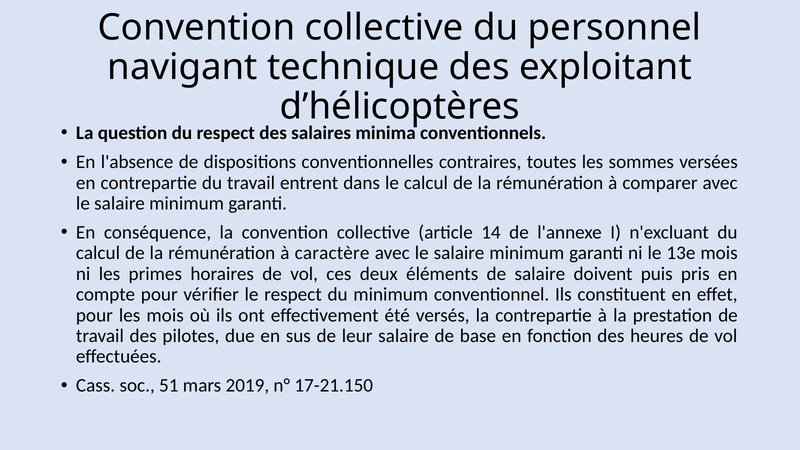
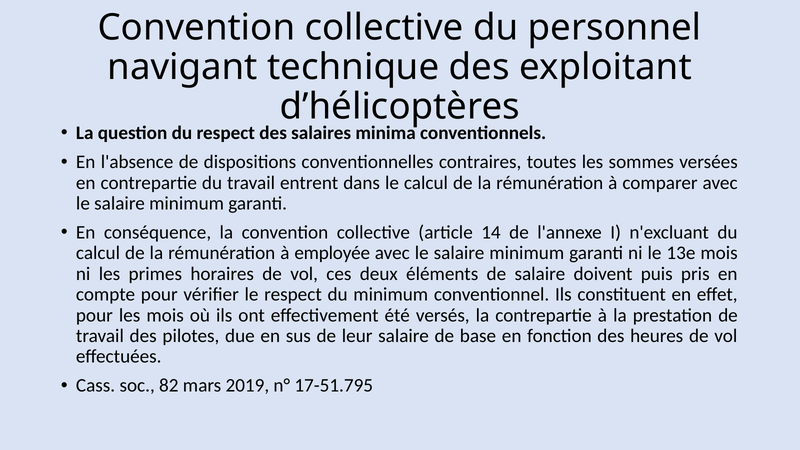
caractère: caractère -> employée
51: 51 -> 82
17-21.150: 17-21.150 -> 17-51.795
